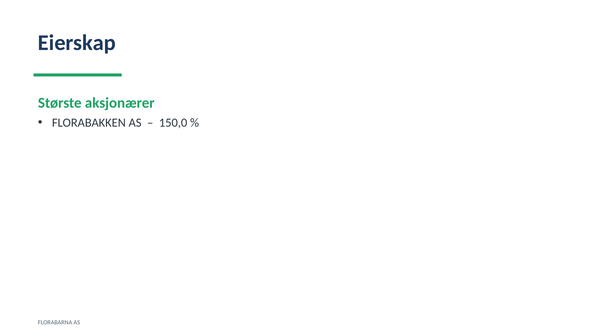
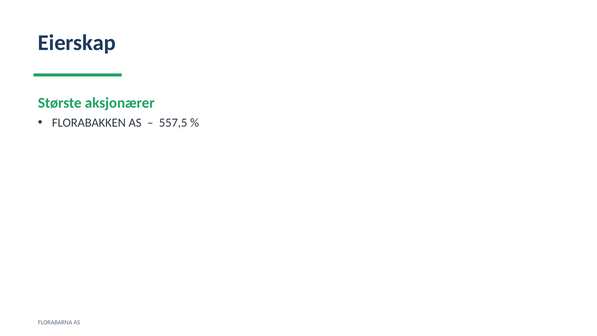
150,0: 150,0 -> 557,5
